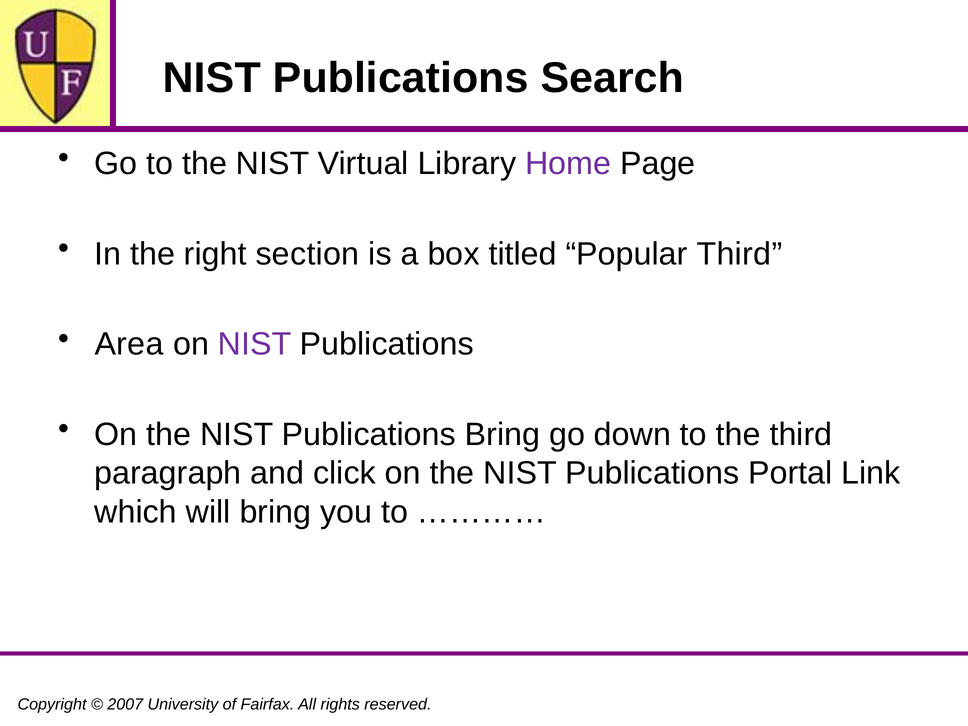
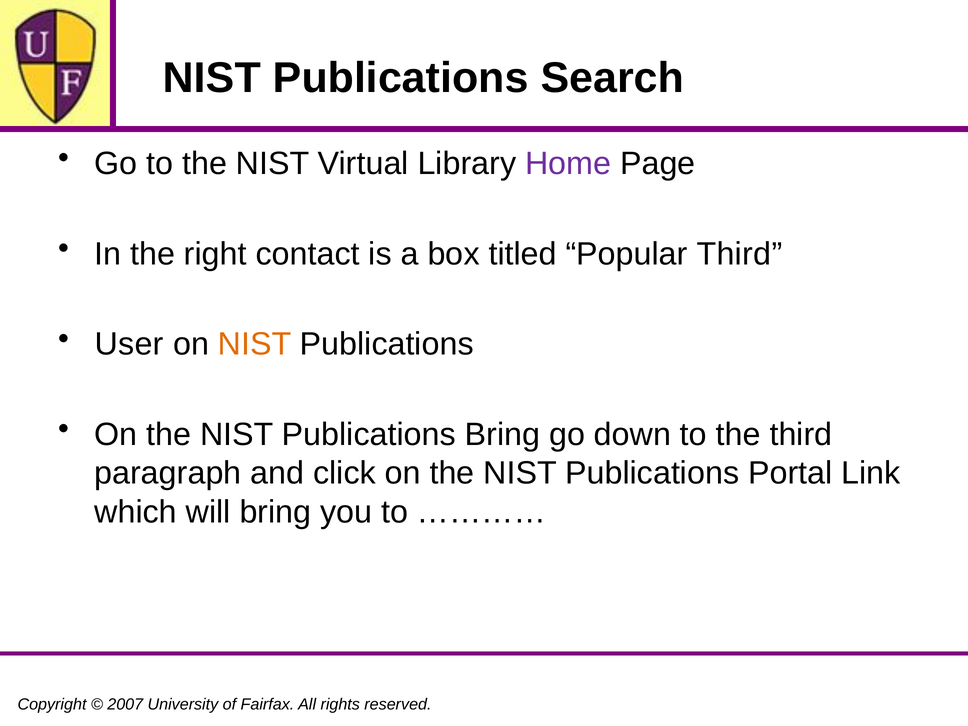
section: section -> contact
Area: Area -> User
NIST at (255, 344) colour: purple -> orange
